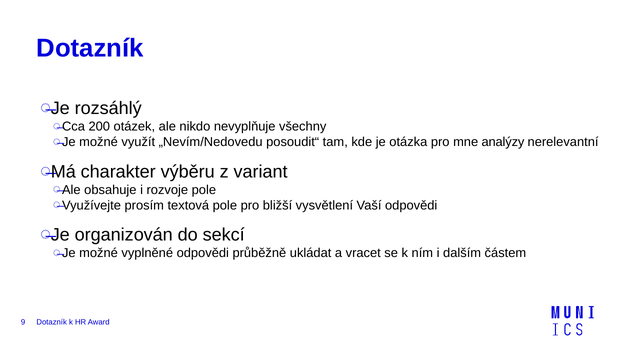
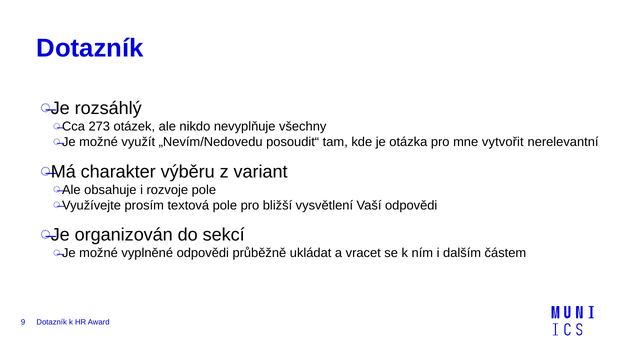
200: 200 -> 273
analýzy: analýzy -> vytvořit
